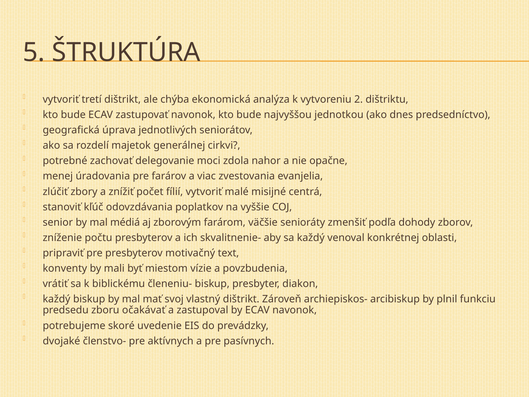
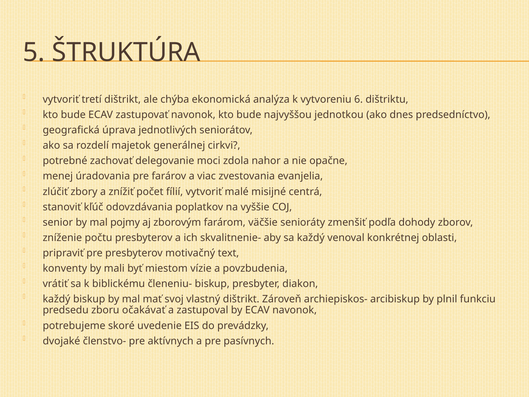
2: 2 -> 6
médiá: médiá -> pojmy
